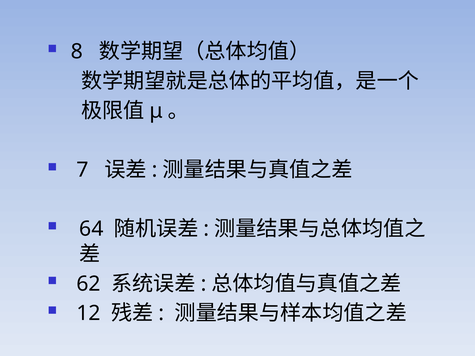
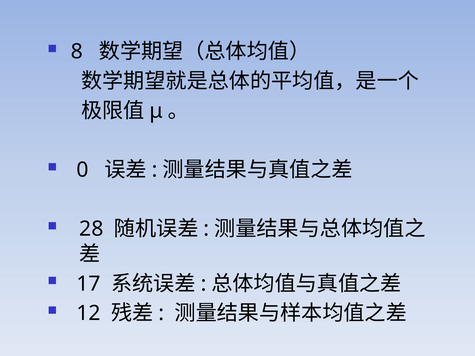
7: 7 -> 0
64: 64 -> 28
62: 62 -> 17
